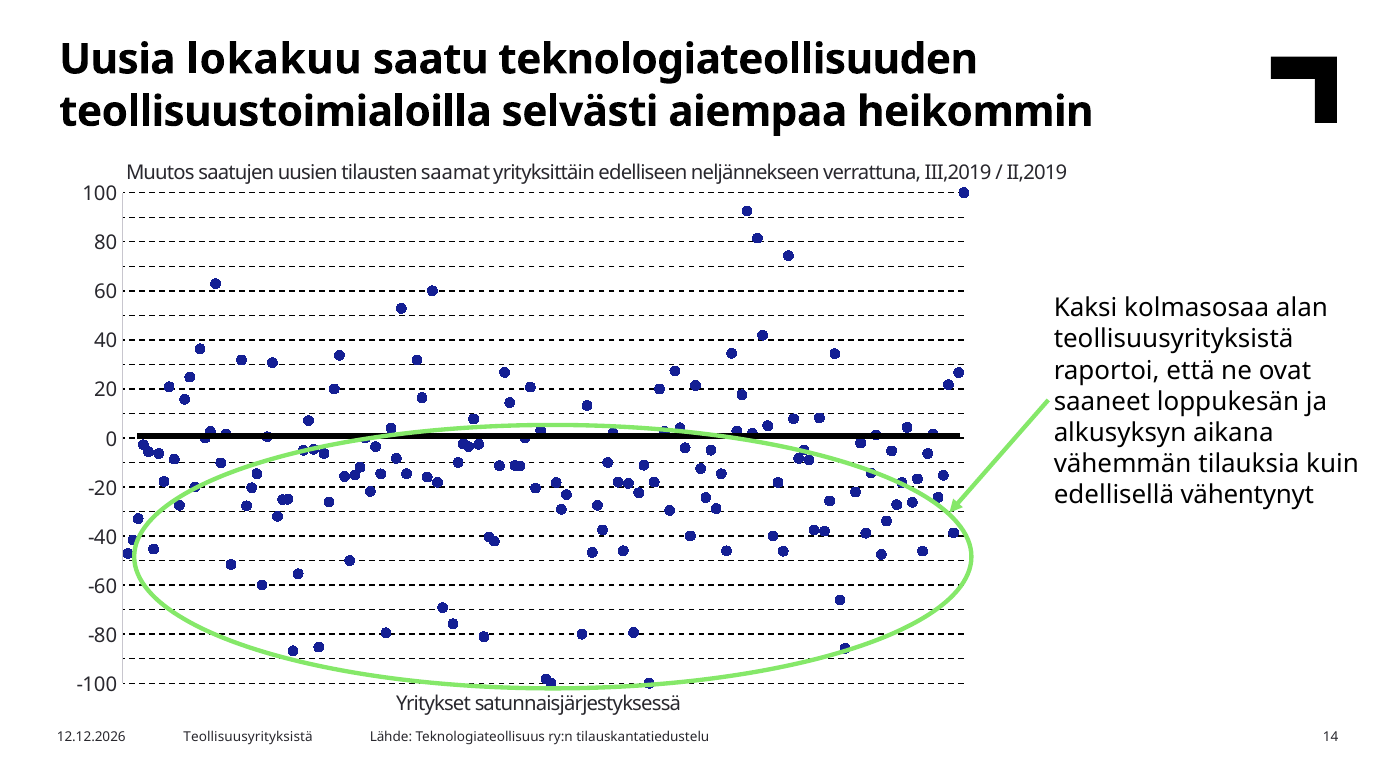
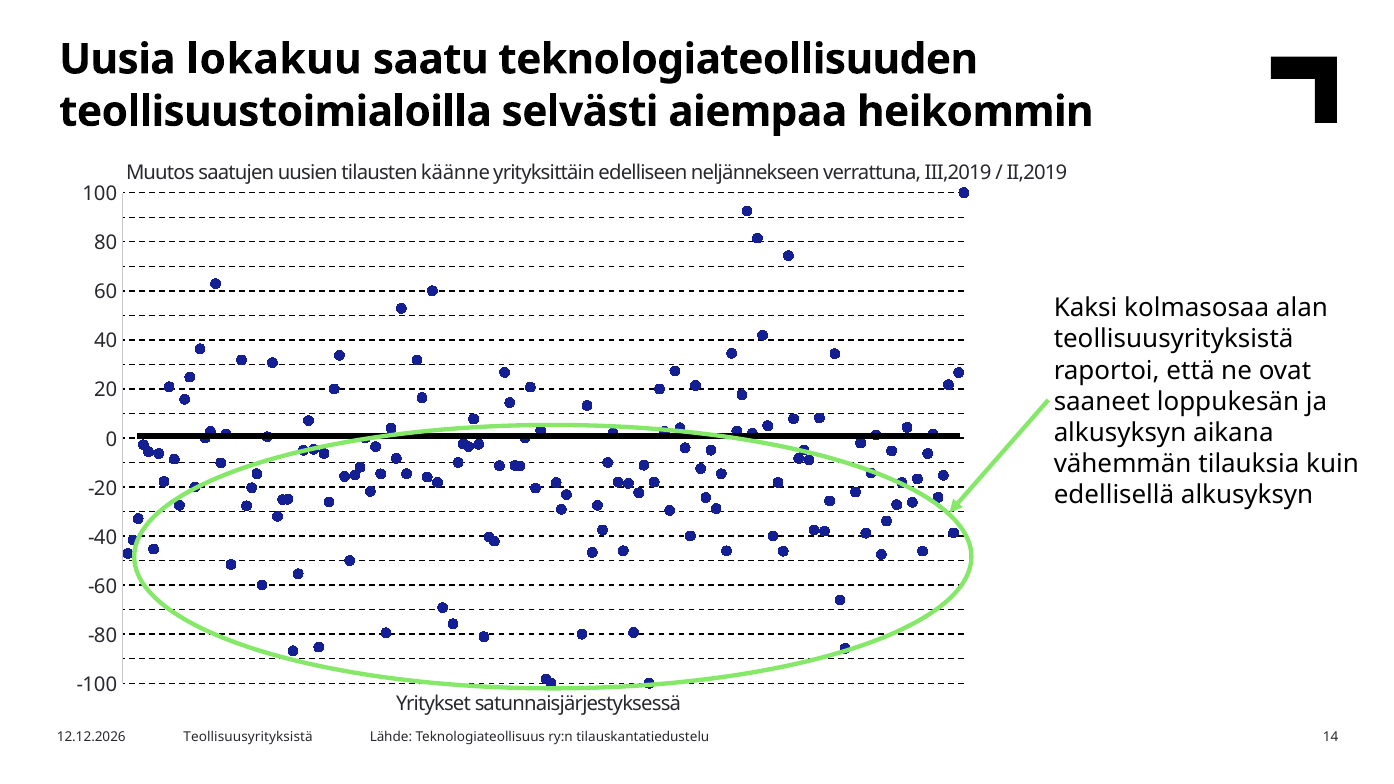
saamat: saamat -> käänne
edellisellä vähentynyt: vähentynyt -> alkusyksyn
